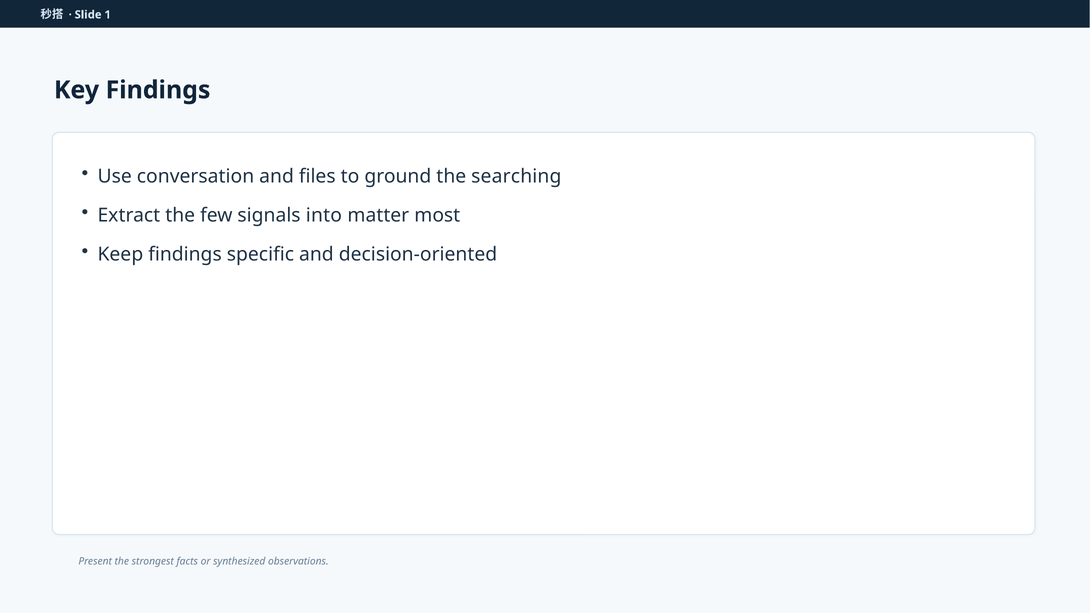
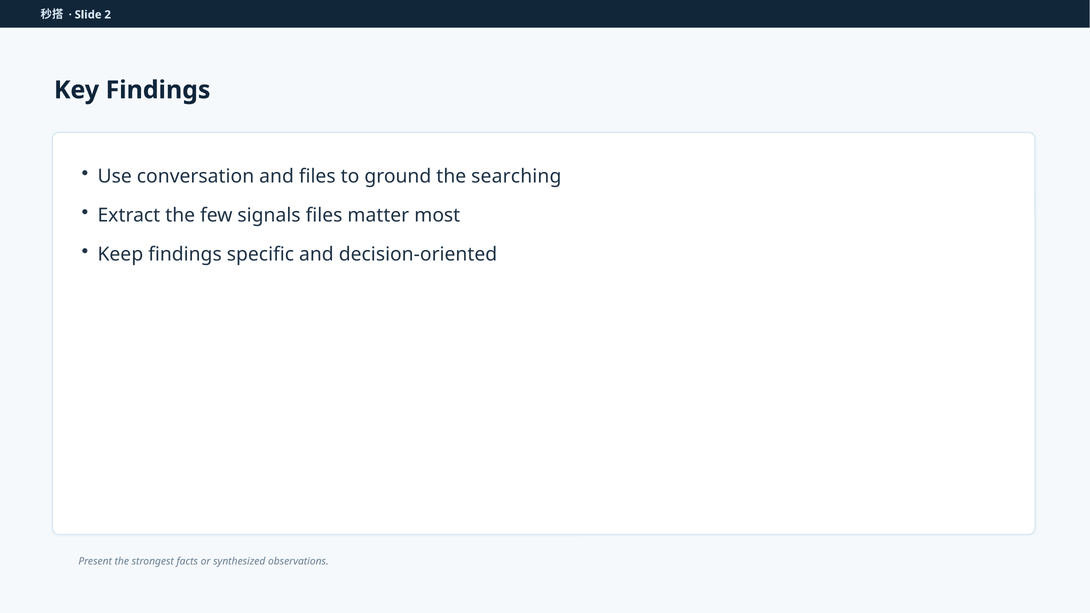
1: 1 -> 2
signals into: into -> files
